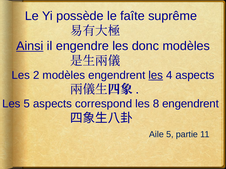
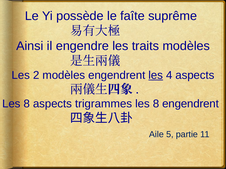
Ainsi underline: present -> none
donc: donc -> traits
5 at (27, 104): 5 -> 8
correspond: correspond -> trigrammes
